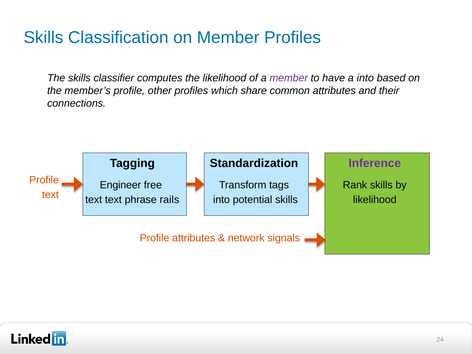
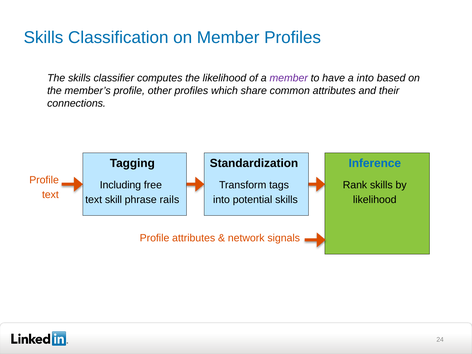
Inference colour: purple -> blue
Engineer: Engineer -> Including
text text: text -> skill
